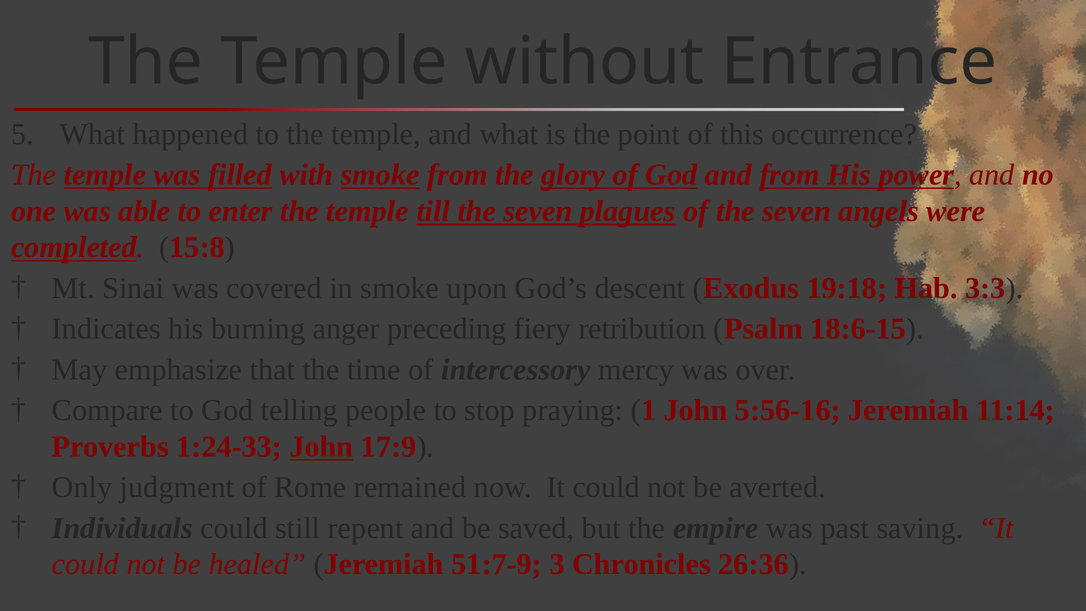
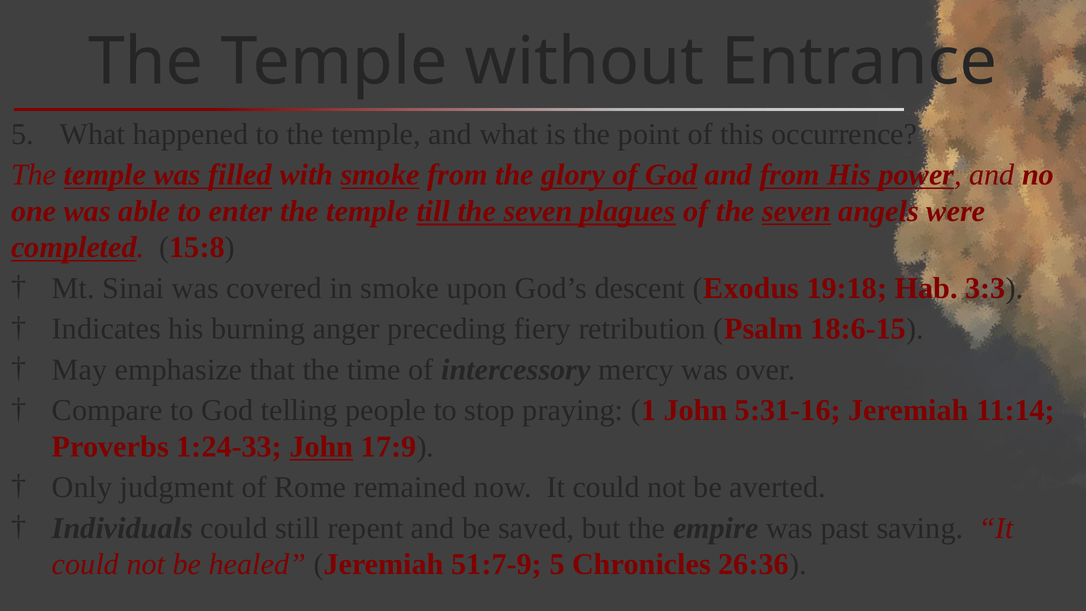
seven at (797, 211) underline: none -> present
5:56-16: 5:56-16 -> 5:31-16
51:7-9 3: 3 -> 5
